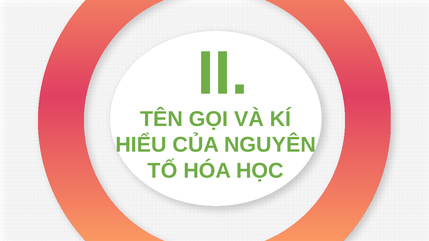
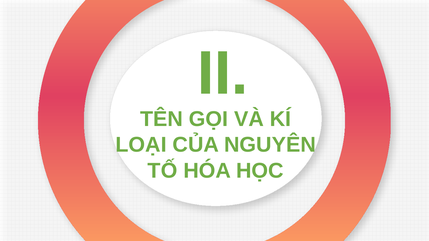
HIỂU: HIỂU -> LOẠI
